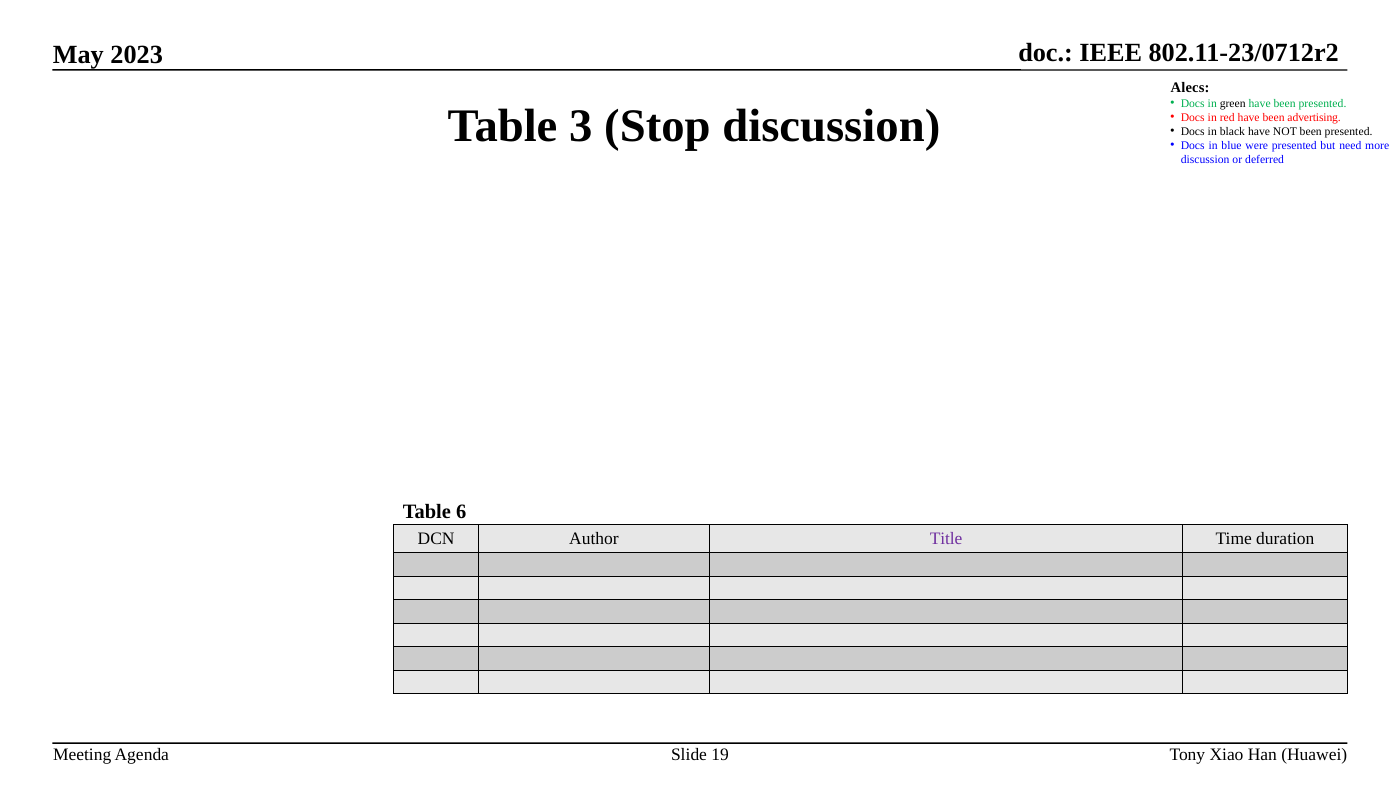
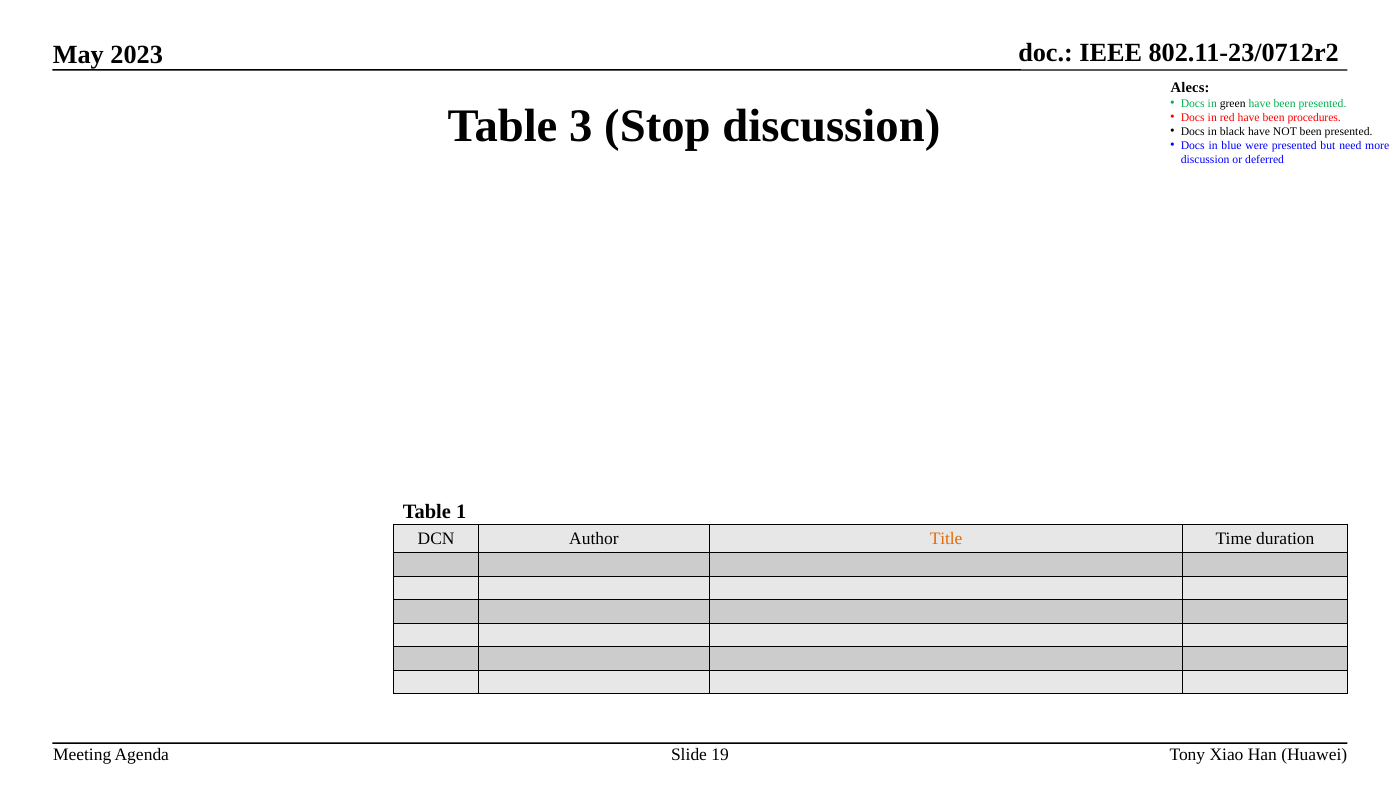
advertising: advertising -> procedures
6: 6 -> 1
Title colour: purple -> orange
